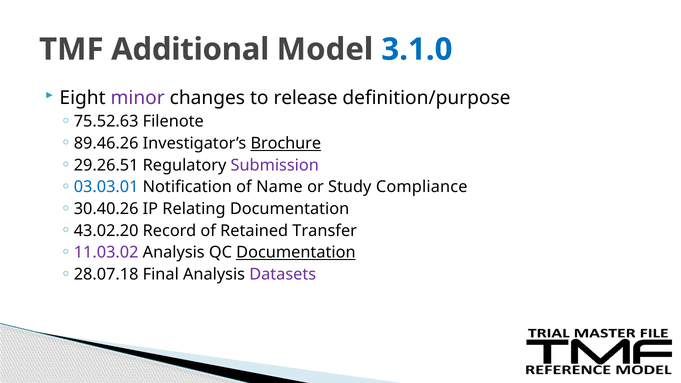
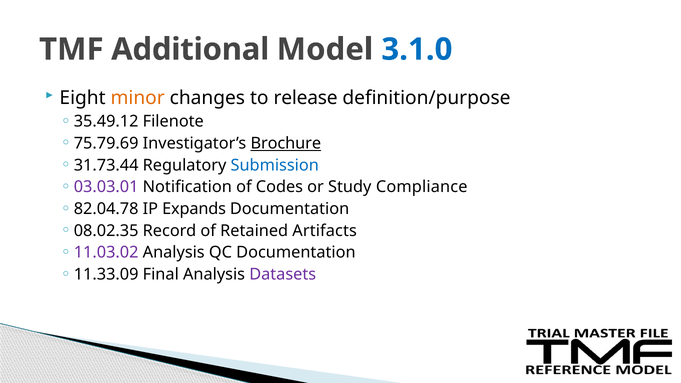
minor colour: purple -> orange
75.52.63: 75.52.63 -> 35.49.12
89.46.26: 89.46.26 -> 75.79.69
29.26.51: 29.26.51 -> 31.73.44
Submission colour: purple -> blue
03.03.01 colour: blue -> purple
Name: Name -> Codes
30.40.26: 30.40.26 -> 82.04.78
Relating: Relating -> Expands
43.02.20: 43.02.20 -> 08.02.35
Transfer: Transfer -> Artifacts
Documentation at (296, 253) underline: present -> none
28.07.18: 28.07.18 -> 11.33.09
